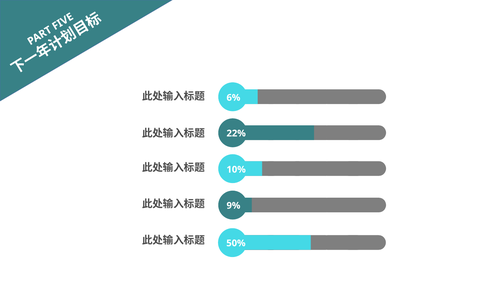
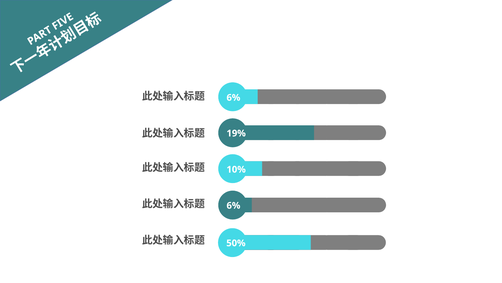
22%: 22% -> 19%
9% at (233, 205): 9% -> 6%
